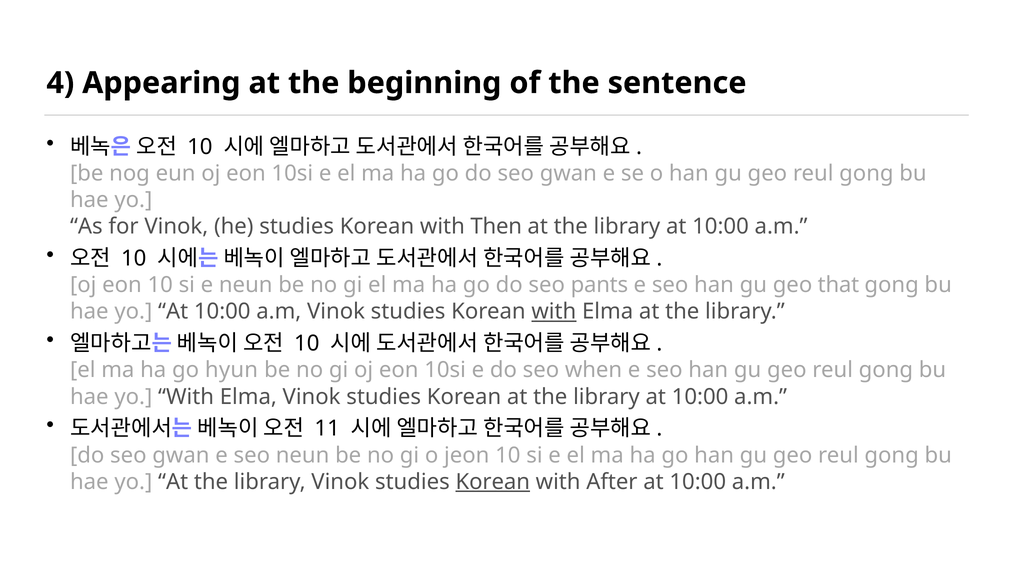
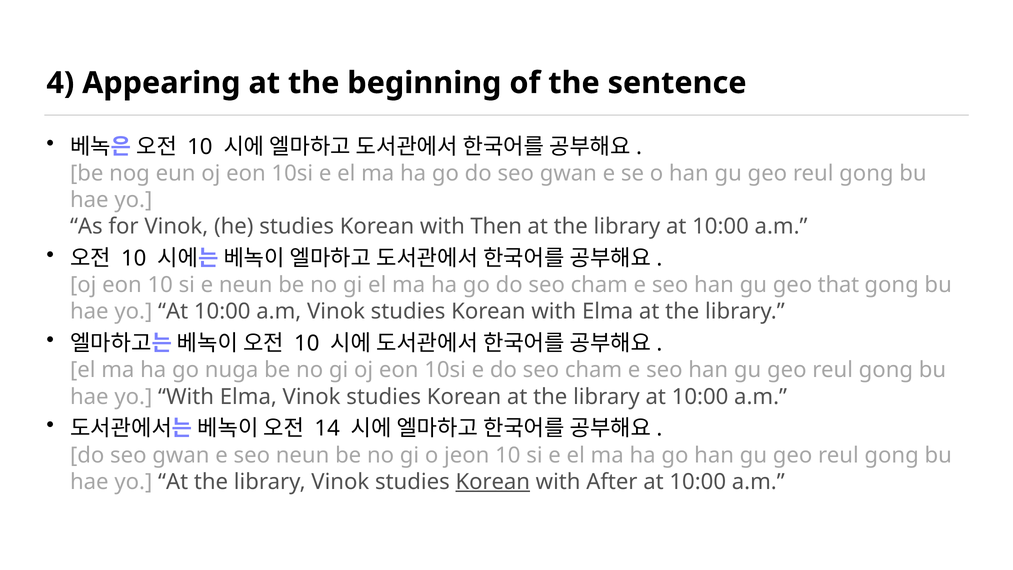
go do seo pants: pants -> cham
with at (554, 312) underline: present -> none
hyun: hyun -> nuga
e do seo when: when -> cham
11: 11 -> 14
